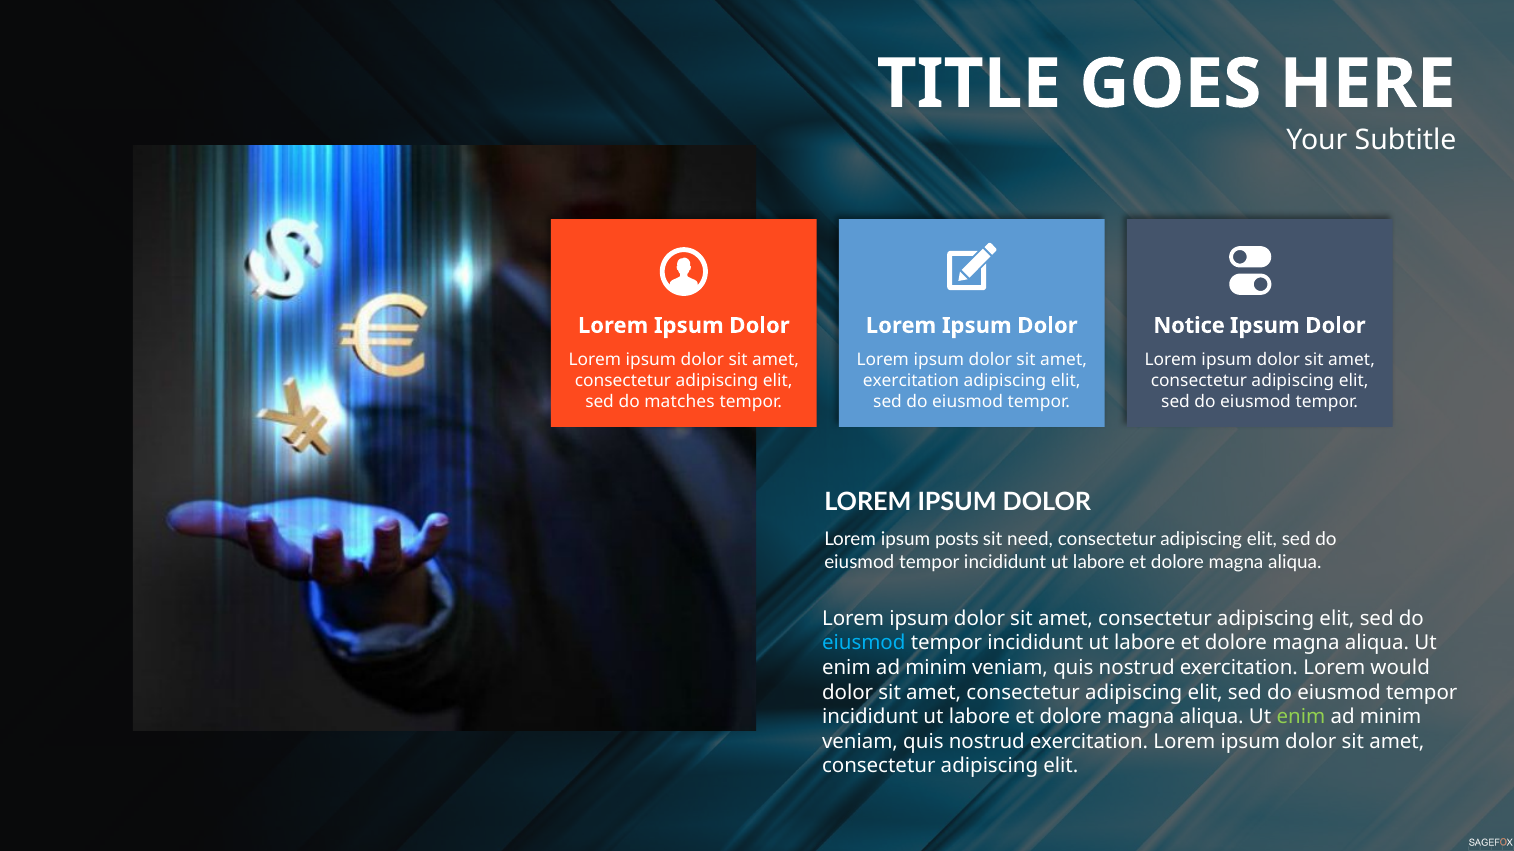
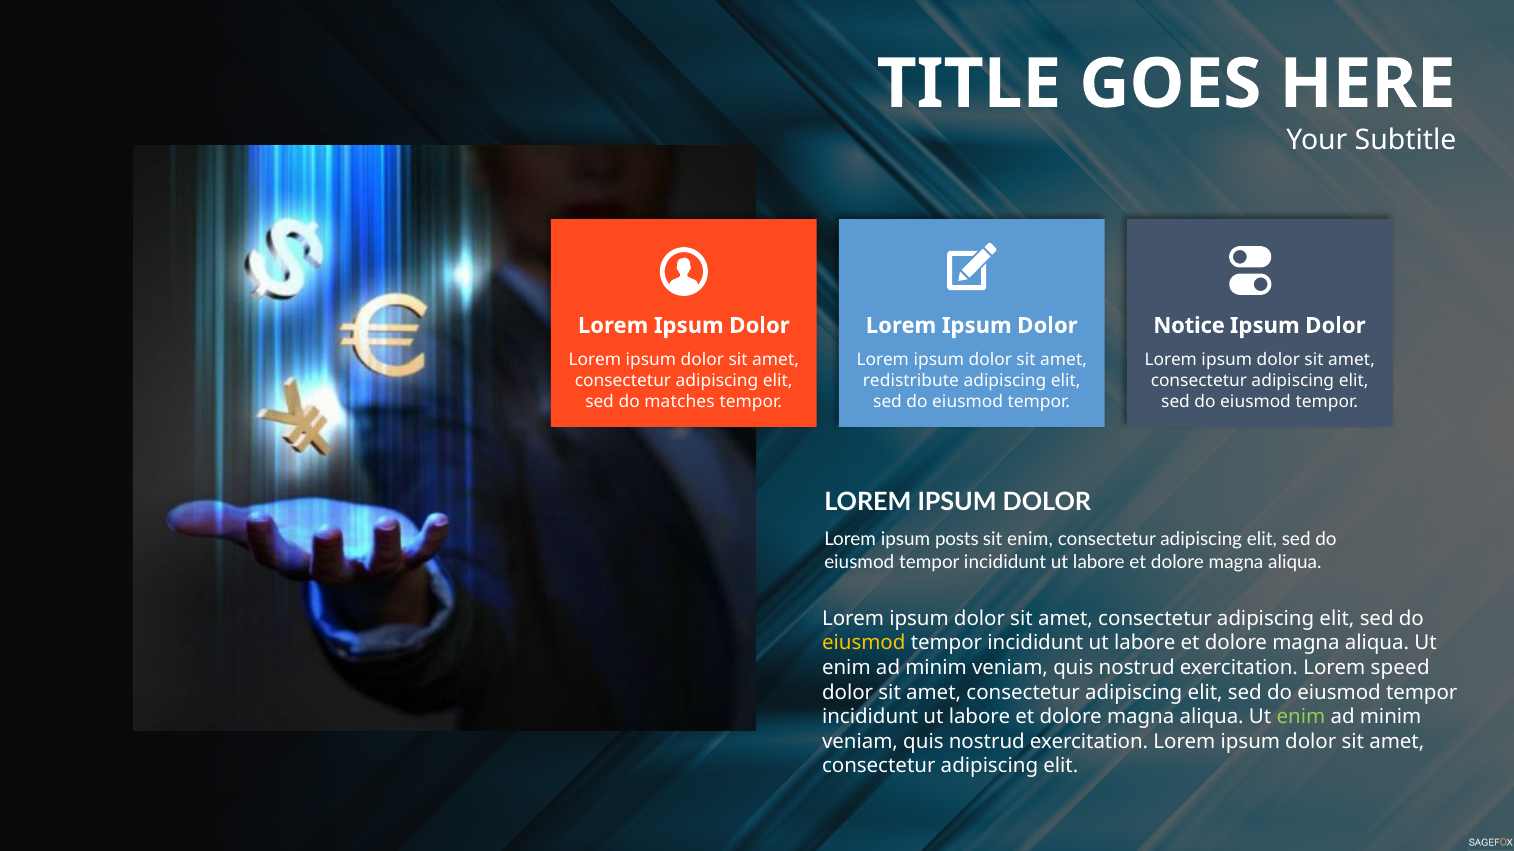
exercitation at (911, 381): exercitation -> redistribute
sit need: need -> enim
eiusmod at (864, 644) colour: light blue -> yellow
would: would -> speed
